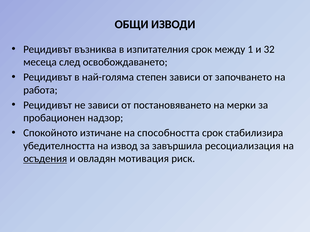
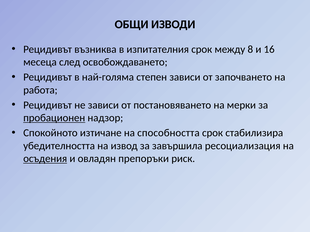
1: 1 -> 8
32: 32 -> 16
пробационен underline: none -> present
мотивация: мотивация -> препоръки
